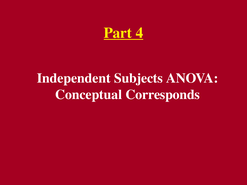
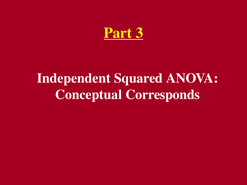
4: 4 -> 3
Subjects: Subjects -> Squared
